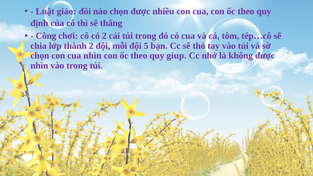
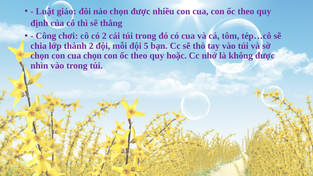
cua nhìn: nhìn -> chọn
giup: giup -> hoặc
